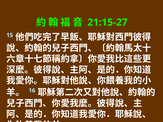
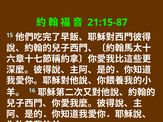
21:15-27: 21:15-27 -> 21:15-87
